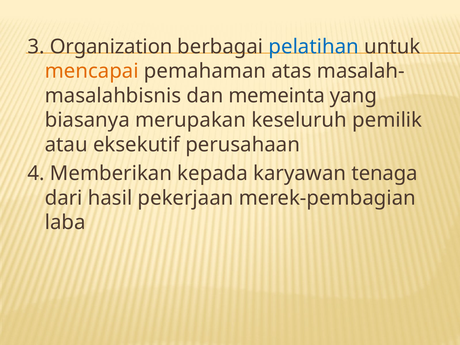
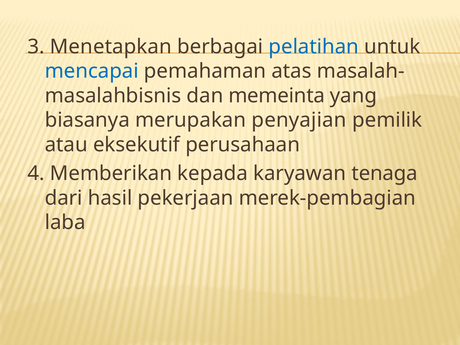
Organization: Organization -> Menetapkan
mencapai colour: orange -> blue
keseluruh: keseluruh -> penyajian
